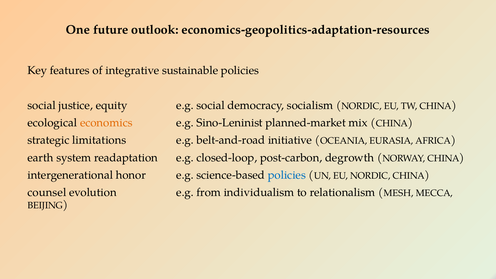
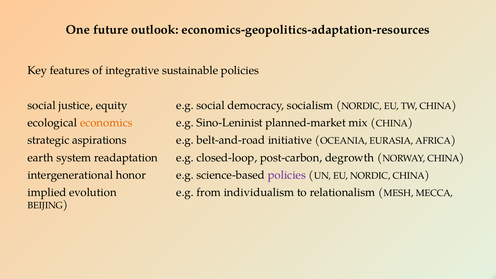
limitations: limitations -> aspirations
policies at (287, 175) colour: blue -> purple
counsel: counsel -> implied
